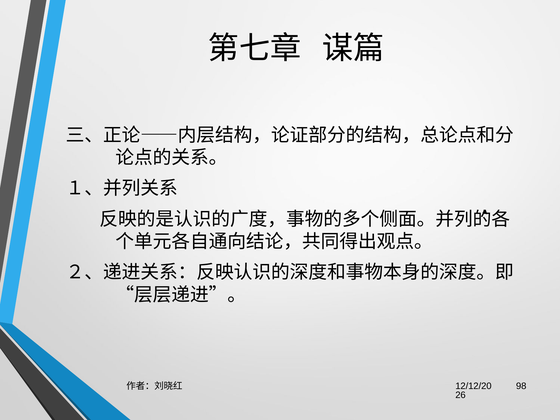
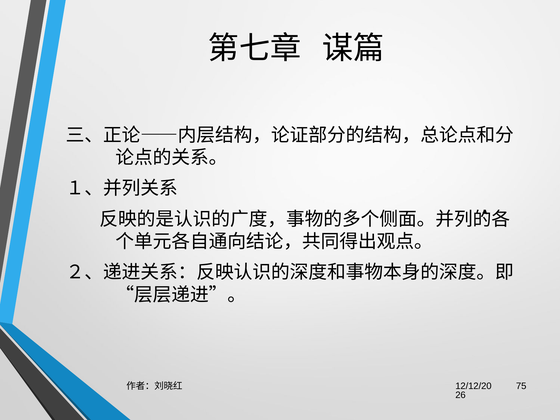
98: 98 -> 75
